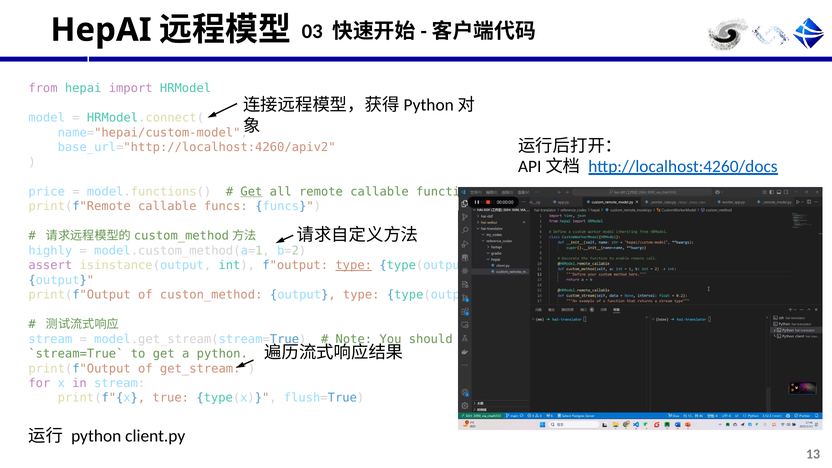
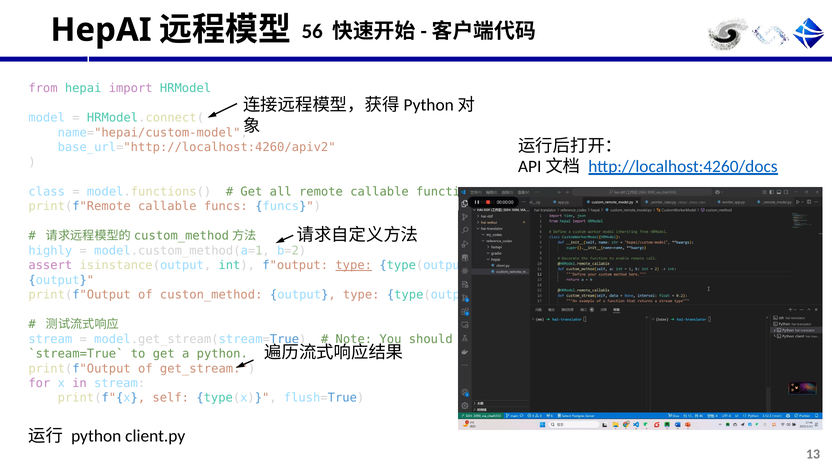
03: 03 -> 56
price: price -> class
Get at (251, 192) underline: present -> none
true: true -> self
